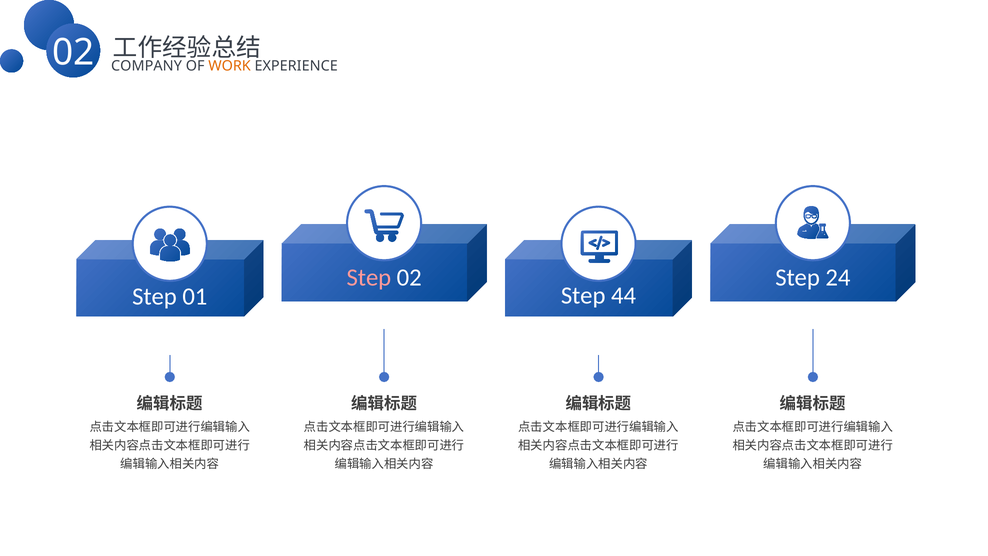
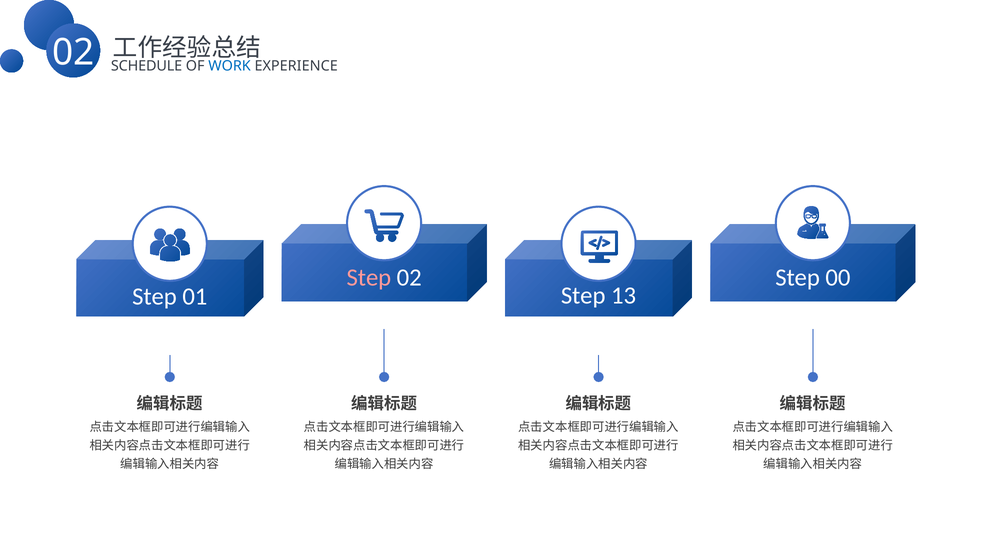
COMPANY: COMPANY -> SCHEDULE
WORK colour: orange -> blue
24: 24 -> 00
44: 44 -> 13
